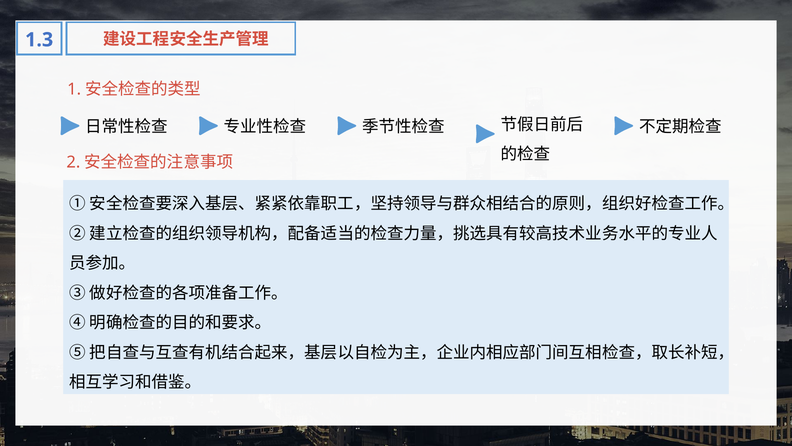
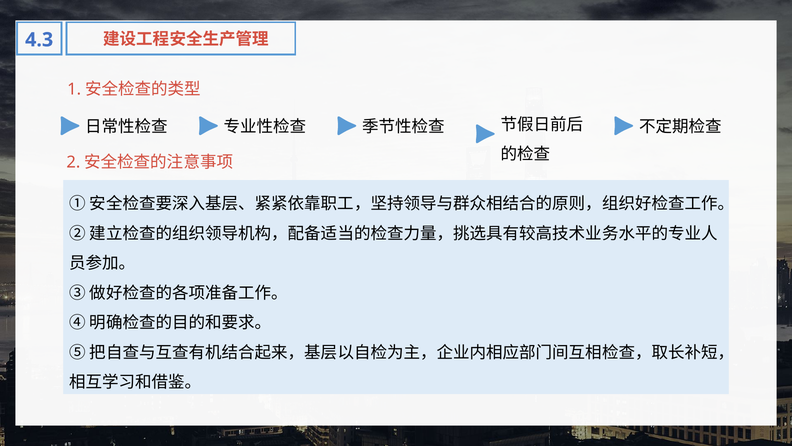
1.3: 1.3 -> 4.3
